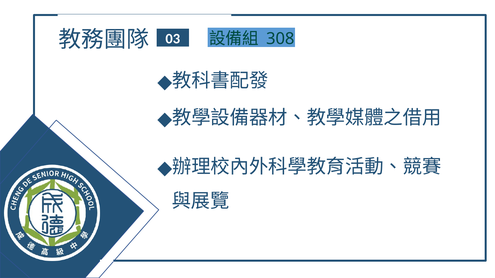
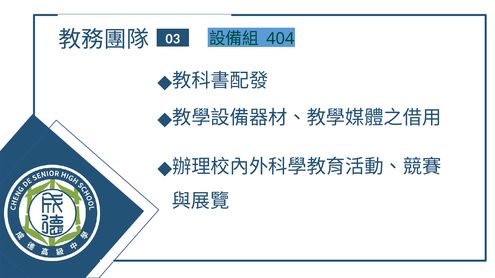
308: 308 -> 404
